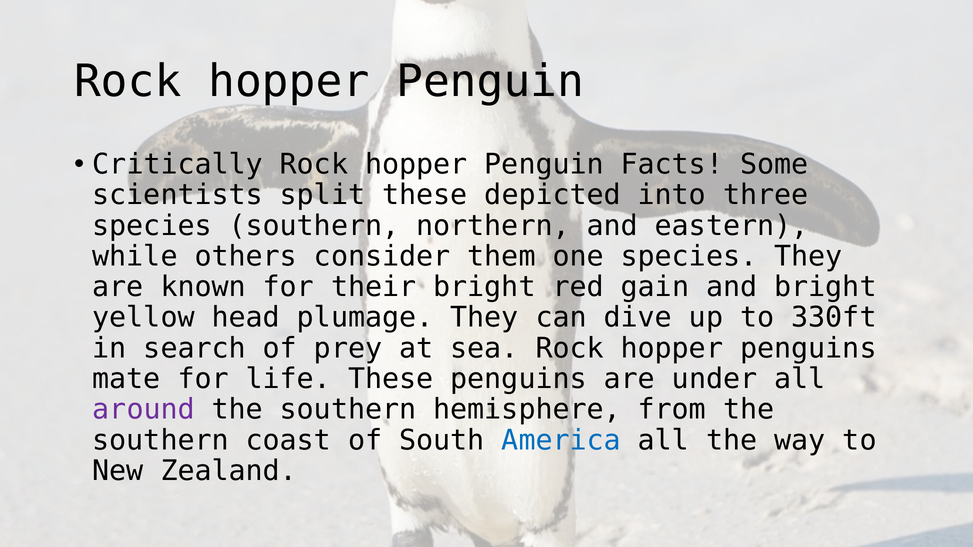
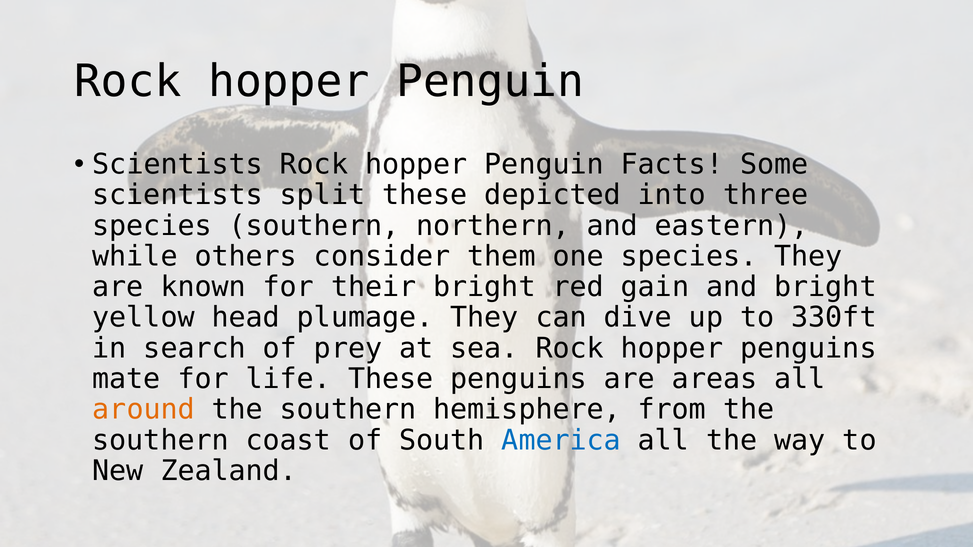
Critically at (178, 165): Critically -> Scientists
under: under -> areas
around colour: purple -> orange
